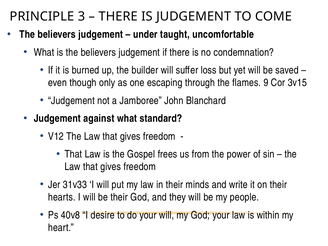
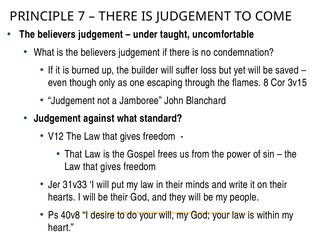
3: 3 -> 7
9: 9 -> 8
